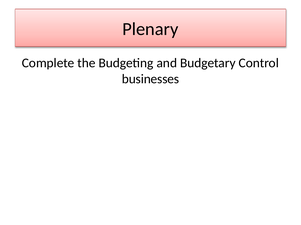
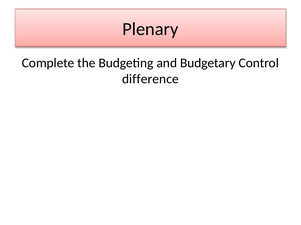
businesses: businesses -> difference
